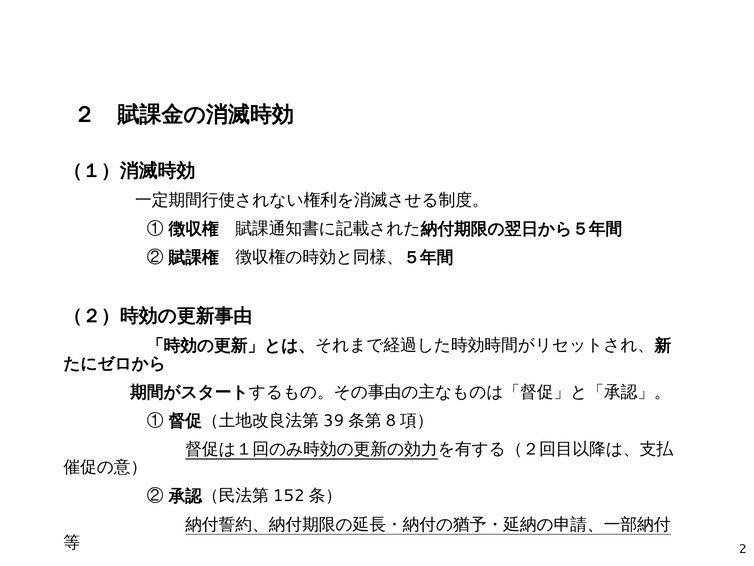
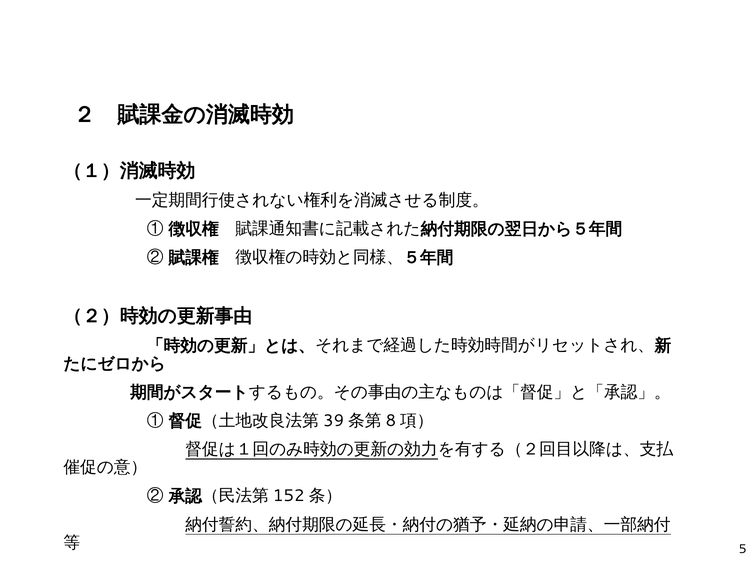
2: 2 -> 5
